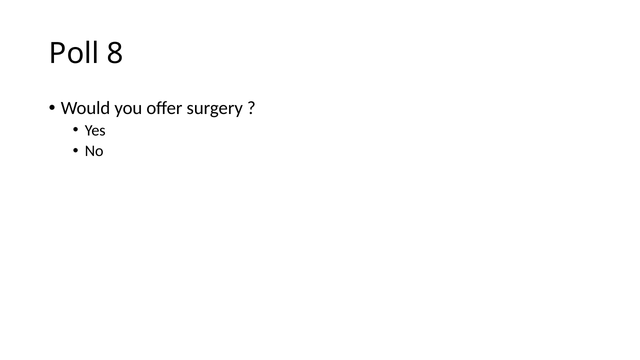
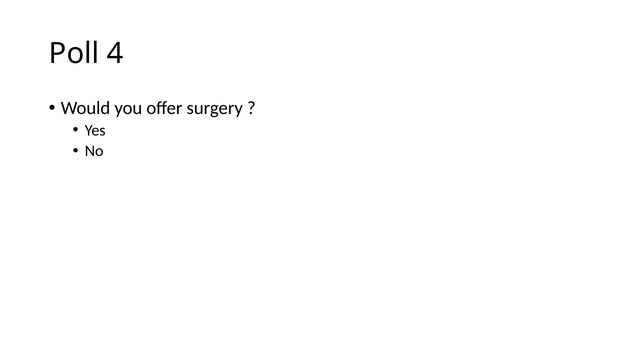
8: 8 -> 4
